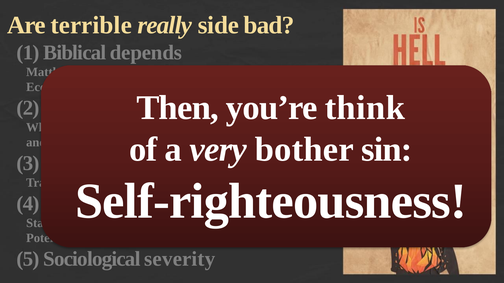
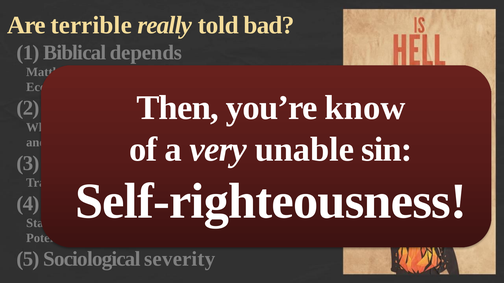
side: side -> told
think: think -> know
very bother: bother -> unable
